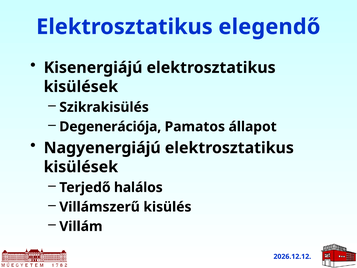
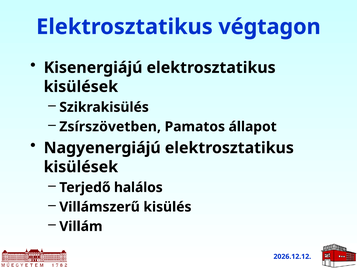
elegendő: elegendő -> végtagon
Degenerációja: Degenerációja -> Zsírszövetben
